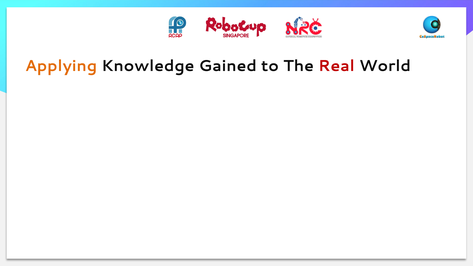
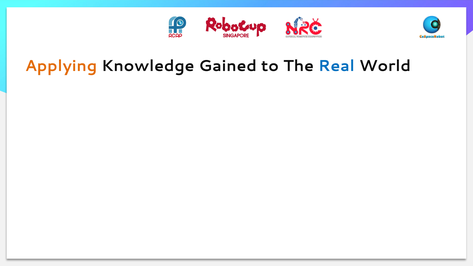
Real colour: red -> blue
